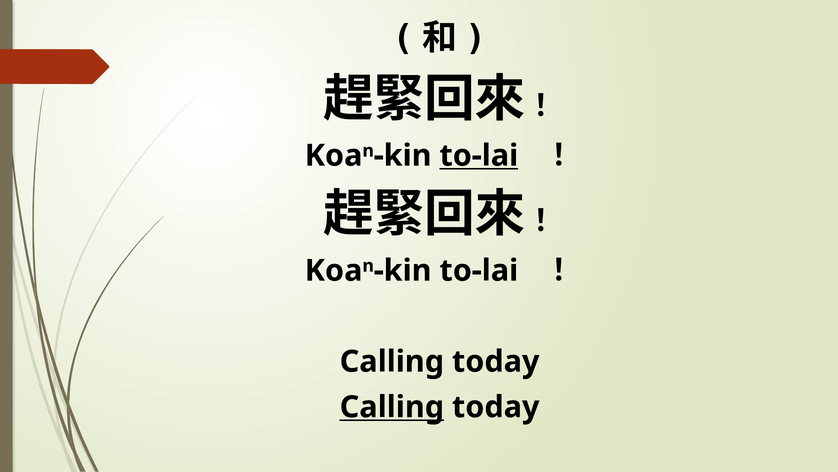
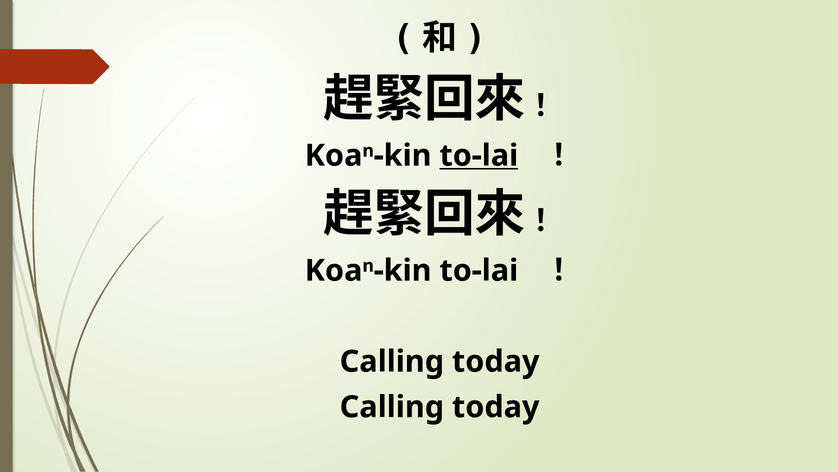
Calling at (392, 407) underline: present -> none
